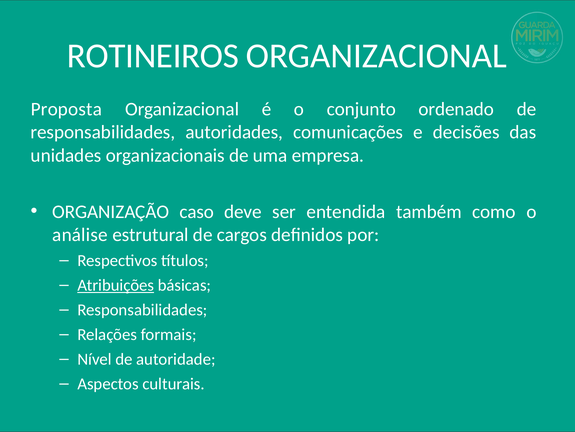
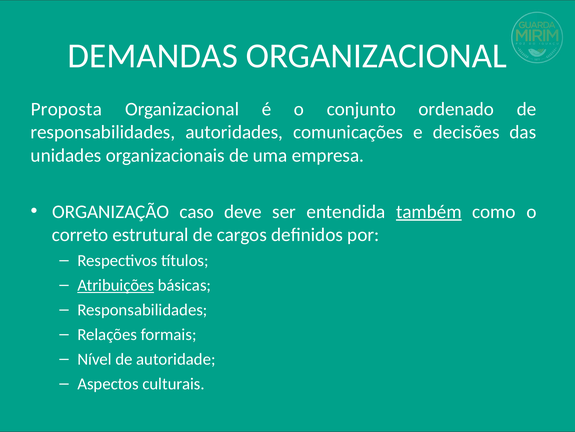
ROTINEIROS: ROTINEIROS -> DEMANDAS
também underline: none -> present
análise: análise -> correto
